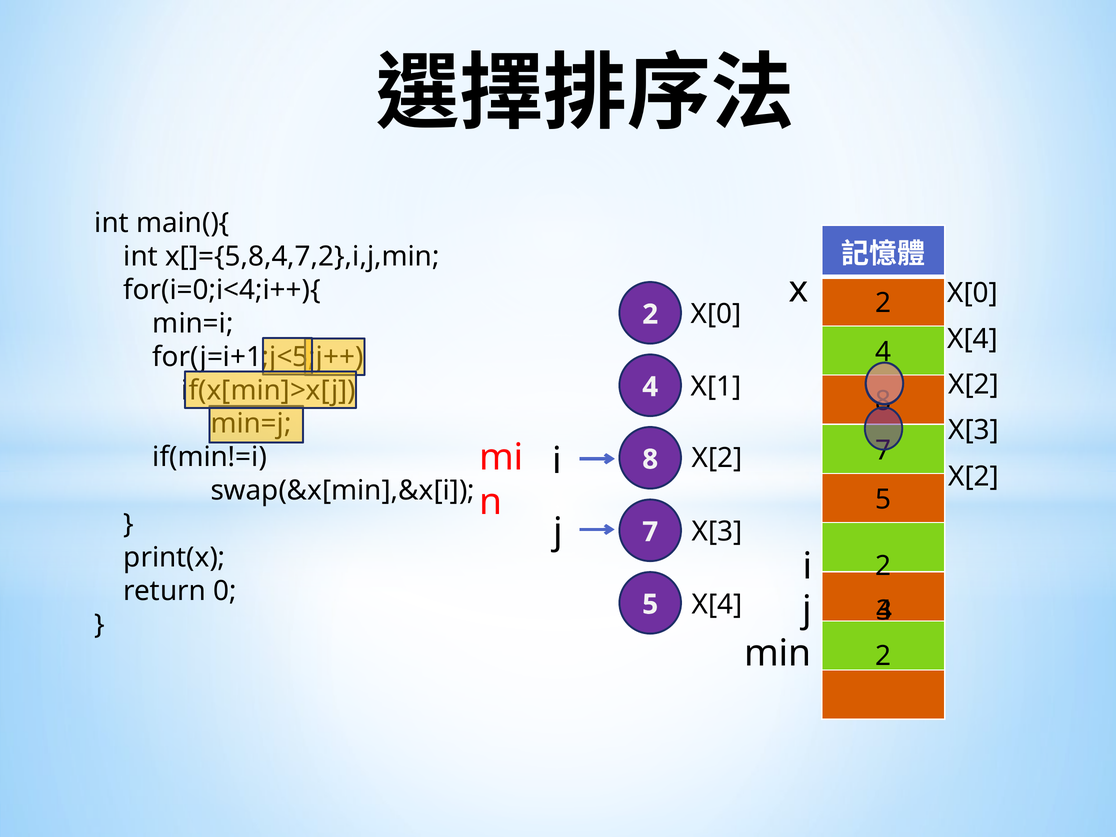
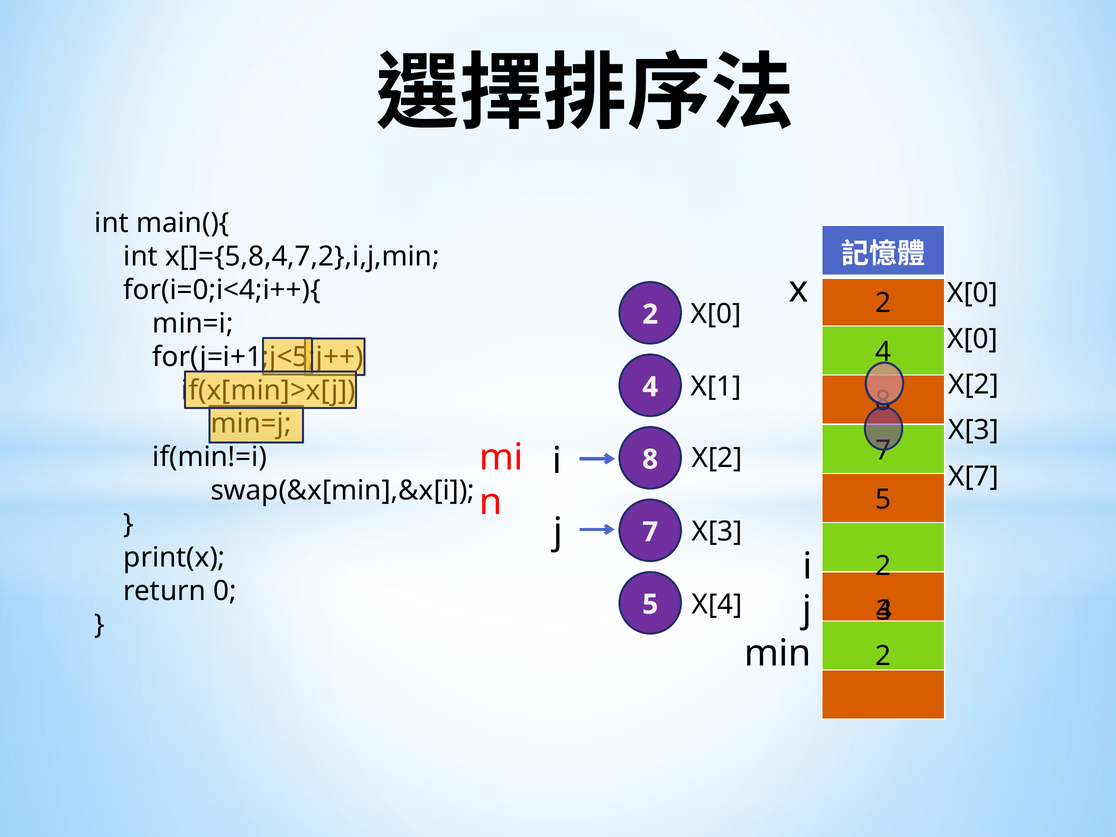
X[4 at (973, 339): X[4 -> X[0
X[2 at (974, 476): X[2 -> X[7
